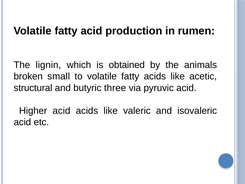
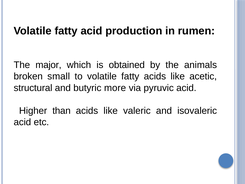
lignin: lignin -> major
three: three -> more
Higher acid: acid -> than
